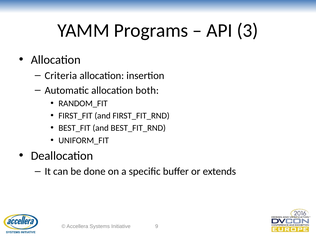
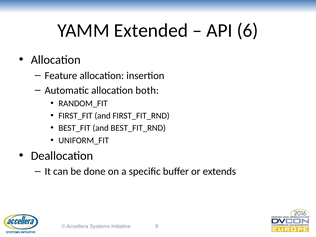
Programs: Programs -> Extended
3: 3 -> 6
Criteria: Criteria -> Feature
